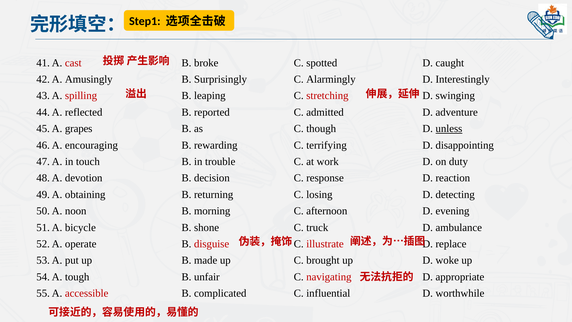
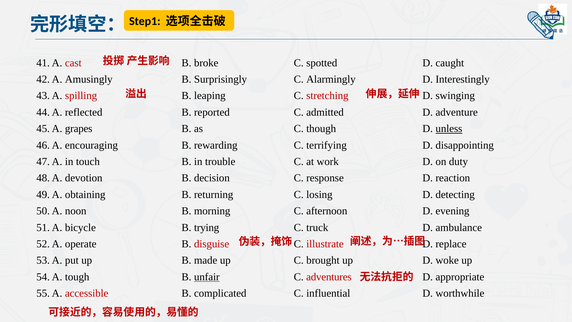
shone: shone -> trying
unfair underline: none -> present
navigating: navigating -> adventures
